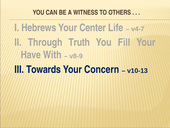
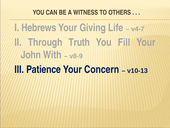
Center: Center -> Giving
Have: Have -> John
Towards: Towards -> Patience
